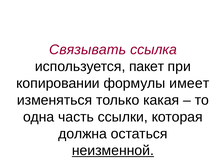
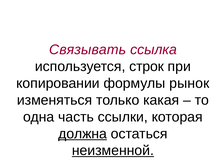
пакет: пакет -> строк
имеет: имеет -> рынок
должна underline: none -> present
